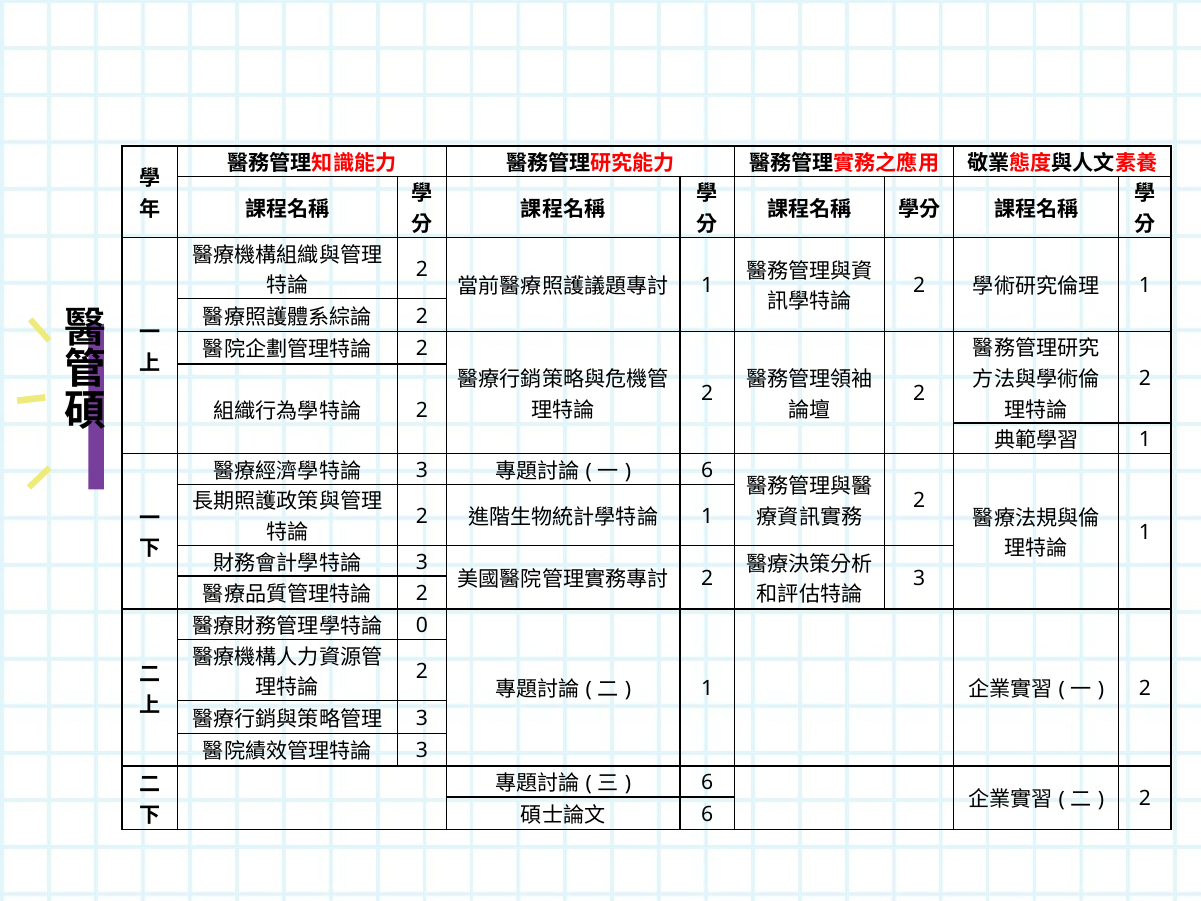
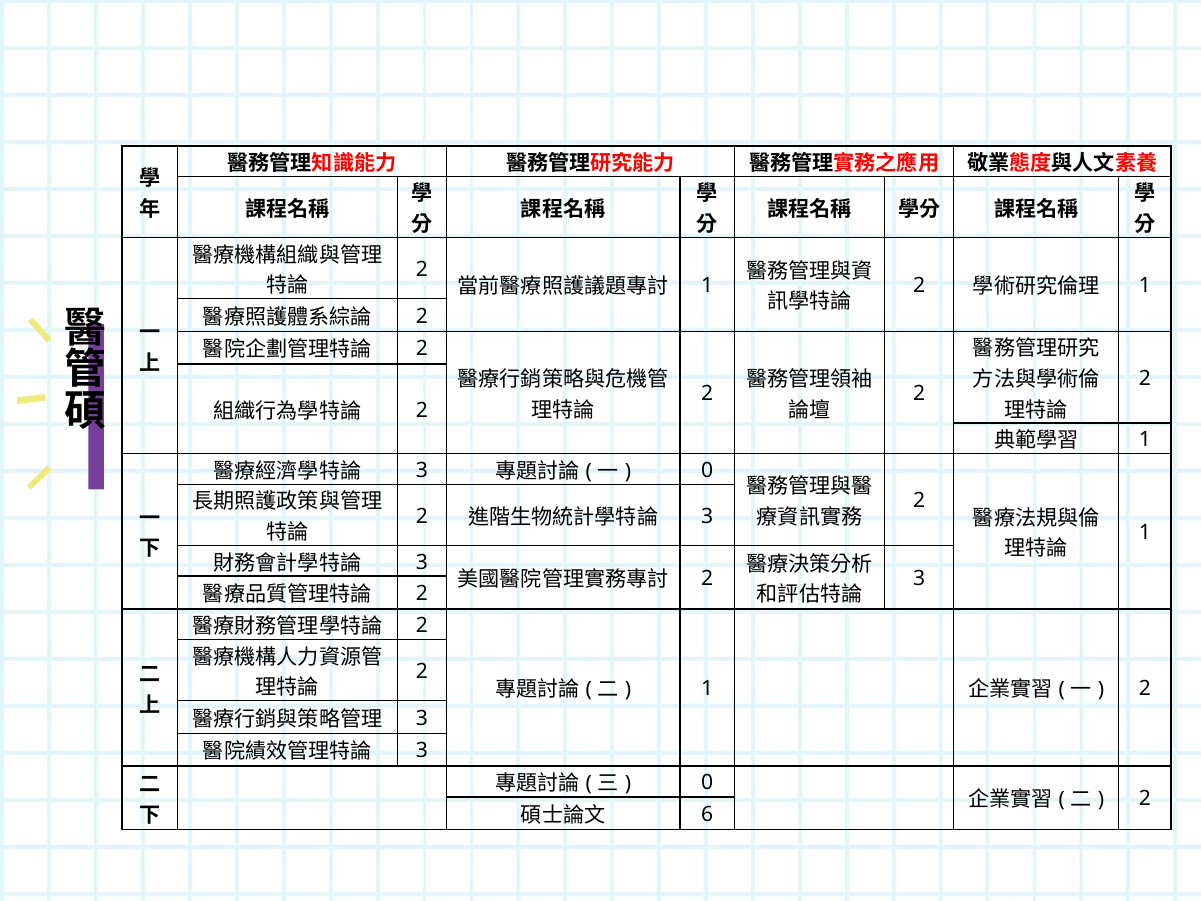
6 at (707, 470): 6 -> 0
1 at (707, 516): 1 -> 3
0 at (422, 625): 0 -> 2
6 at (707, 782): 6 -> 0
